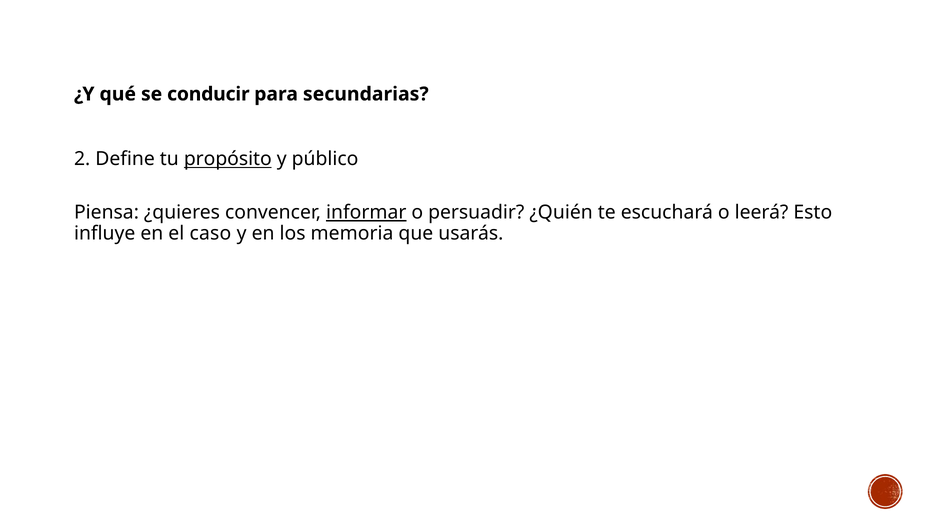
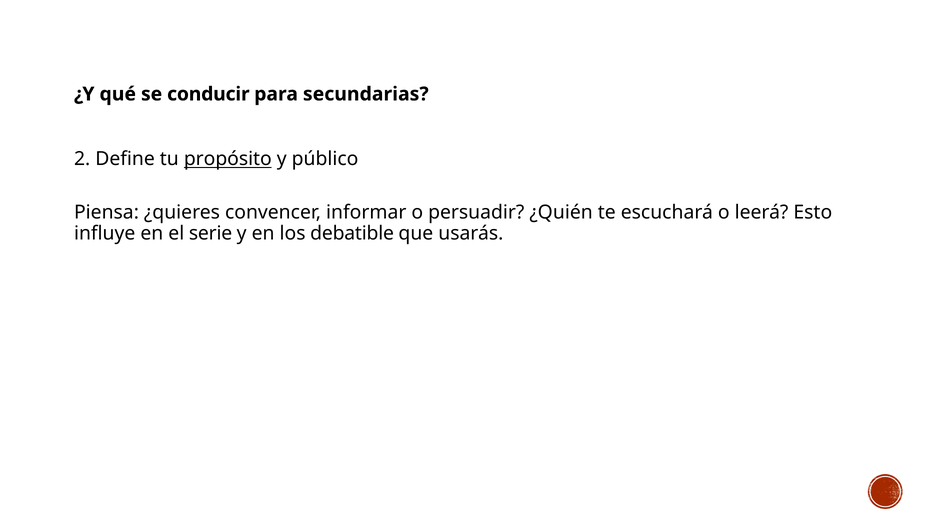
informar underline: present -> none
caso: caso -> serie
memoria: memoria -> debatible
